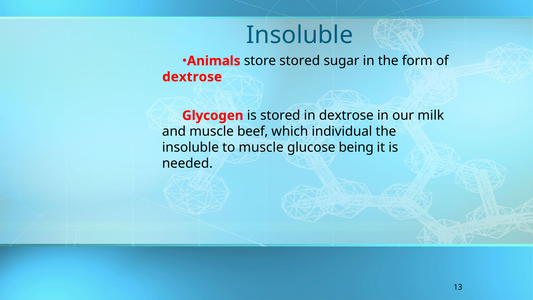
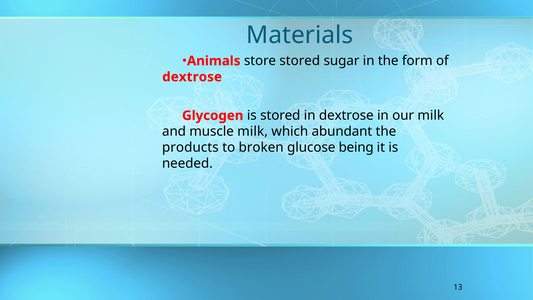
Insoluble at (300, 35): Insoluble -> Materials
muscle beef: beef -> milk
individual: individual -> abundant
insoluble at (190, 147): insoluble -> products
to muscle: muscle -> broken
